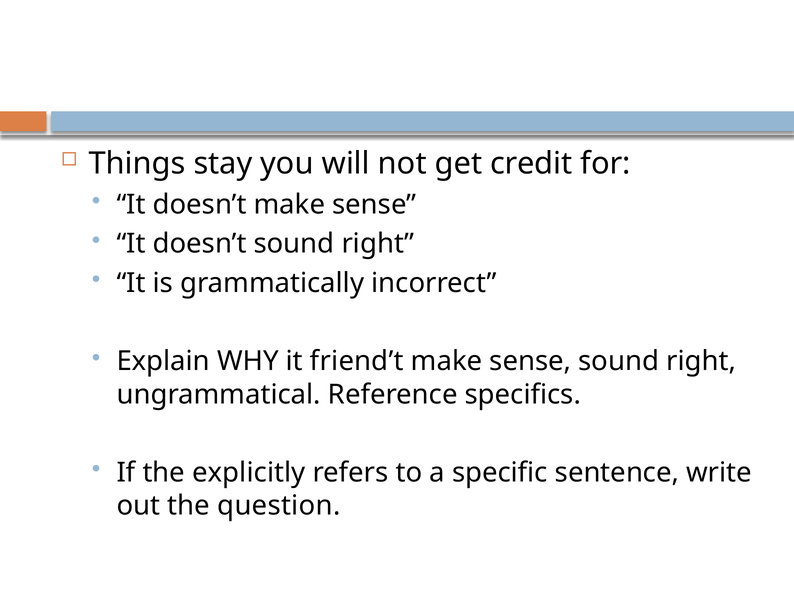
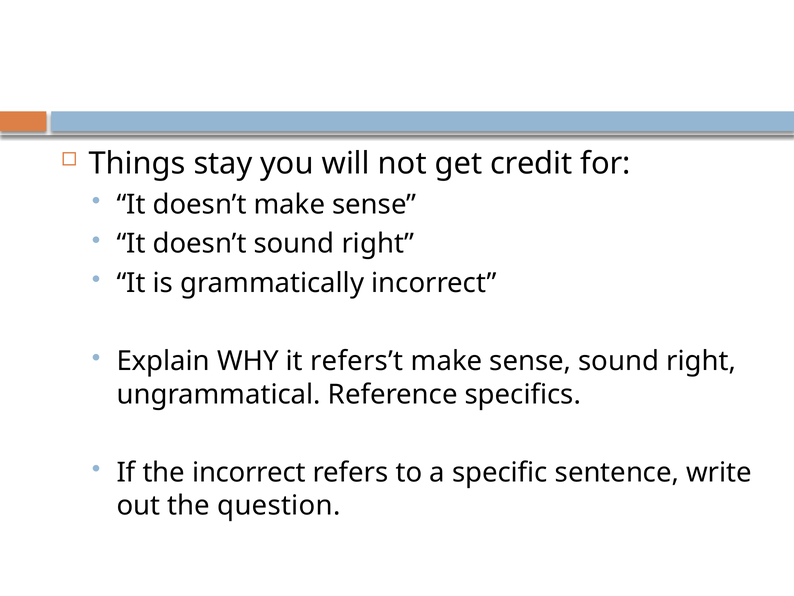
friend’t: friend’t -> refers’t
the explicitly: explicitly -> incorrect
